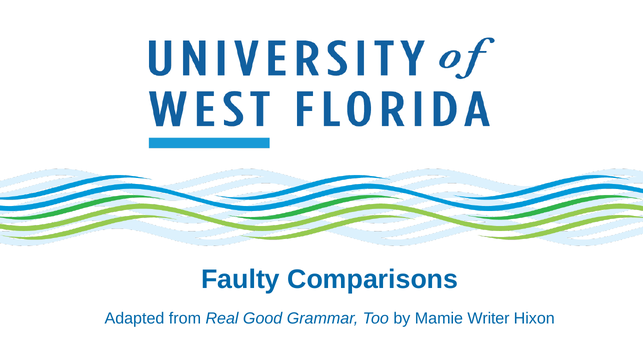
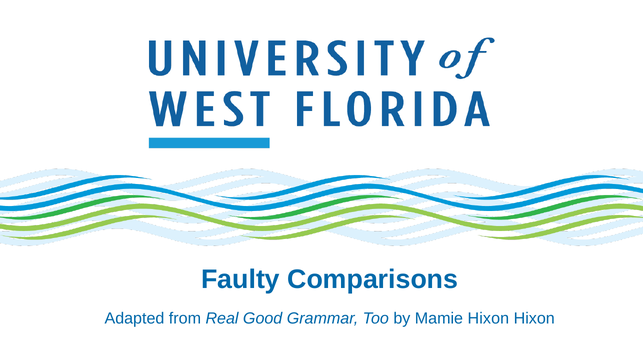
Mamie Writer: Writer -> Hixon
